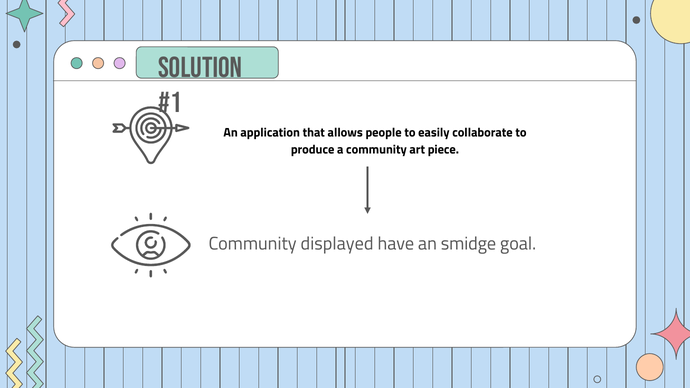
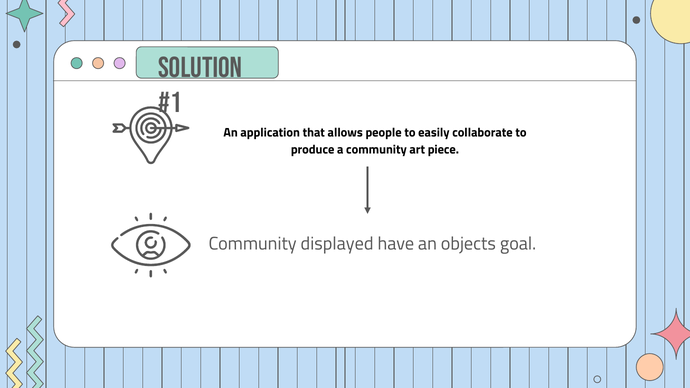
smidge: smidge -> objects
